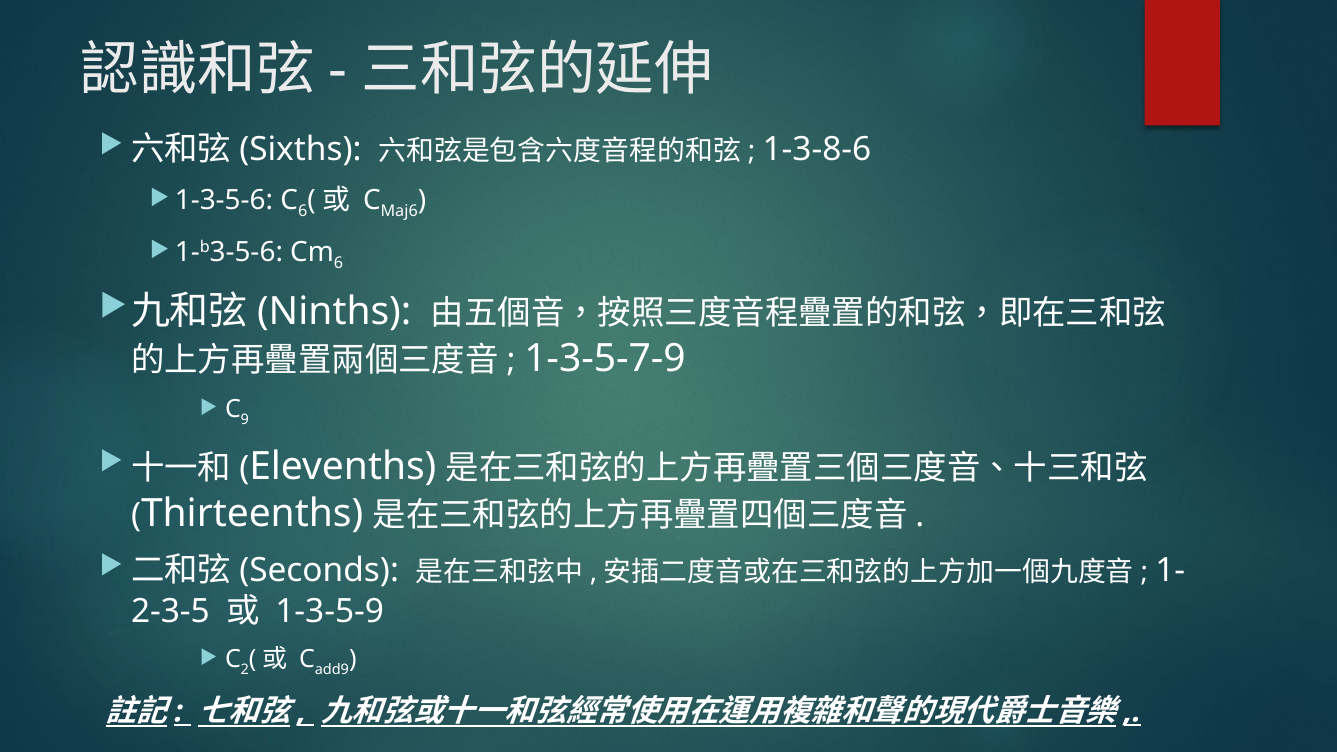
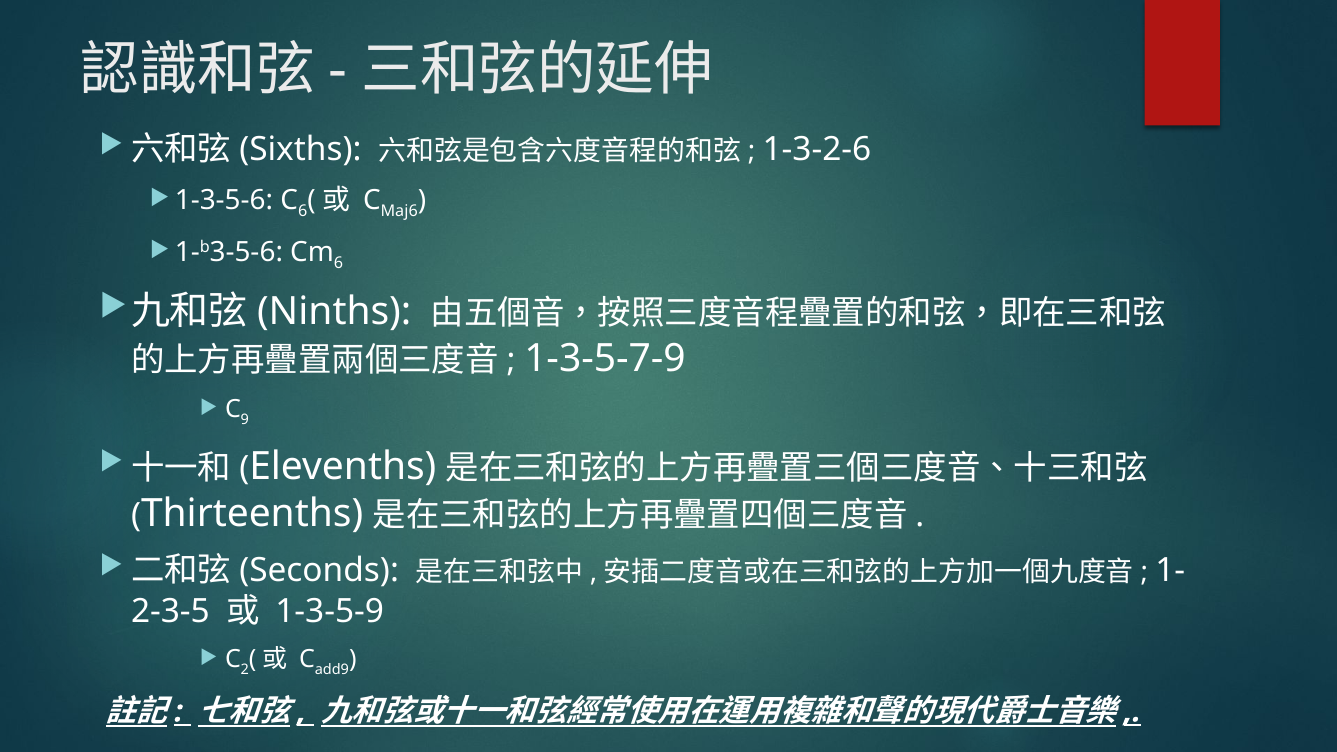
1-3-8-6: 1-3-8-6 -> 1-3-2-6
